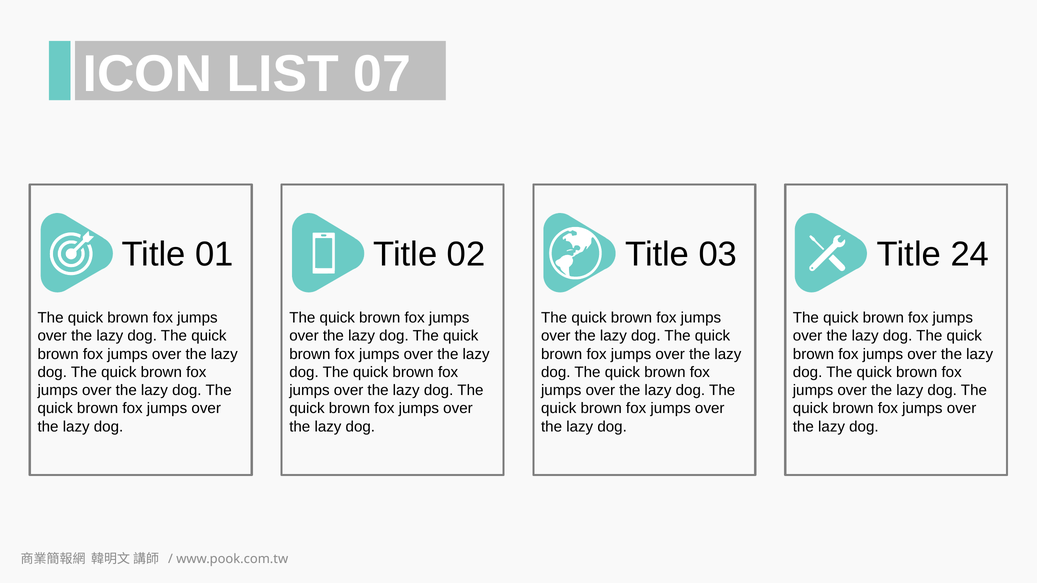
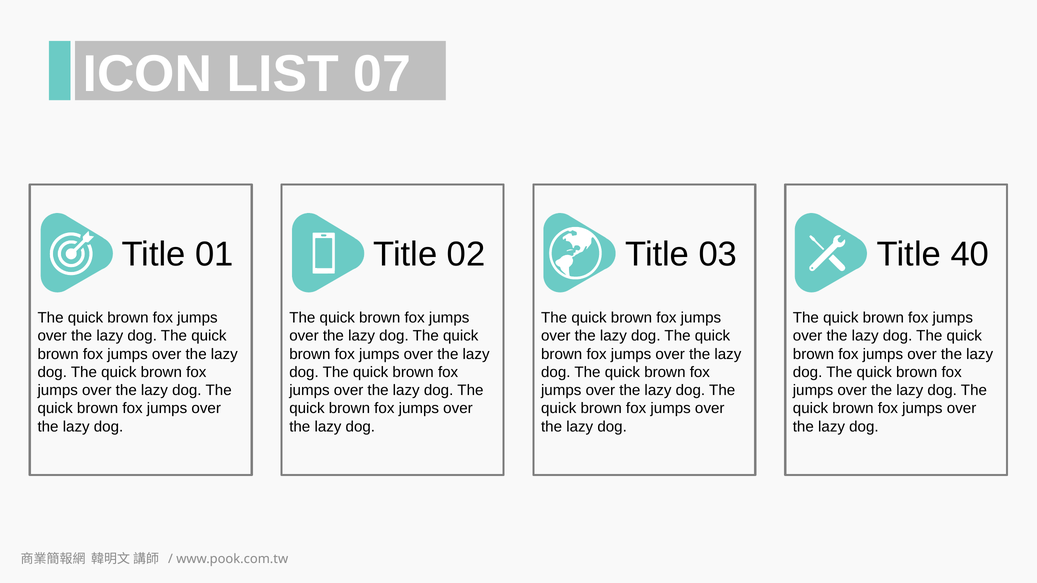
24: 24 -> 40
